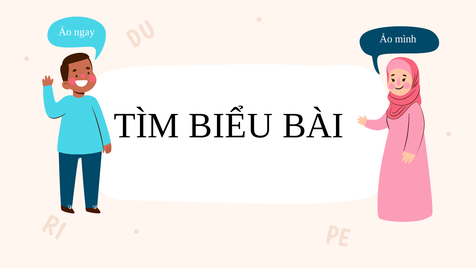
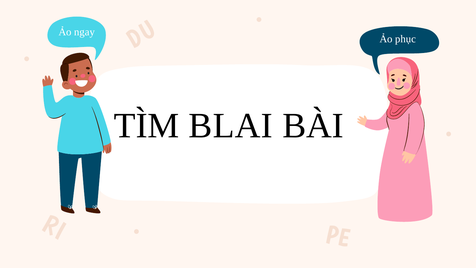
mình: mình -> phục
BIỂU: BIỂU -> BLAI
